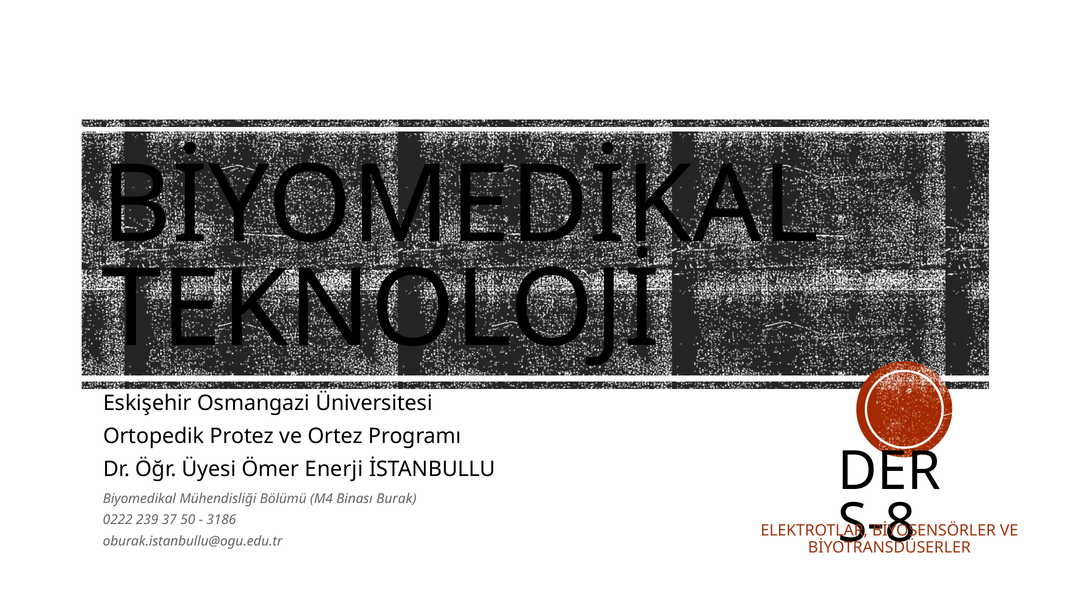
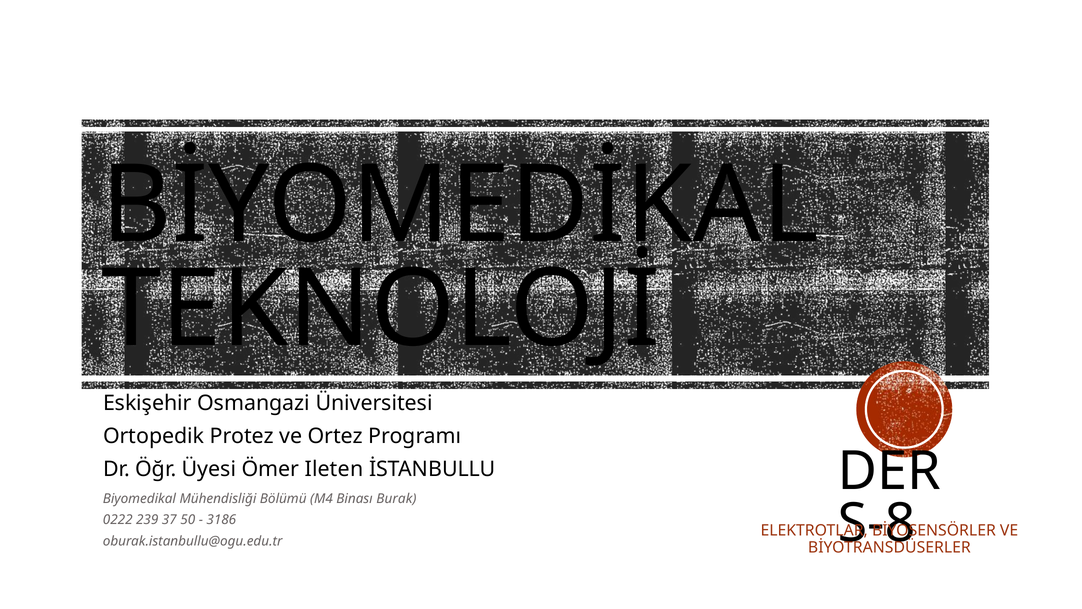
Enerji: Enerji -> Ileten
